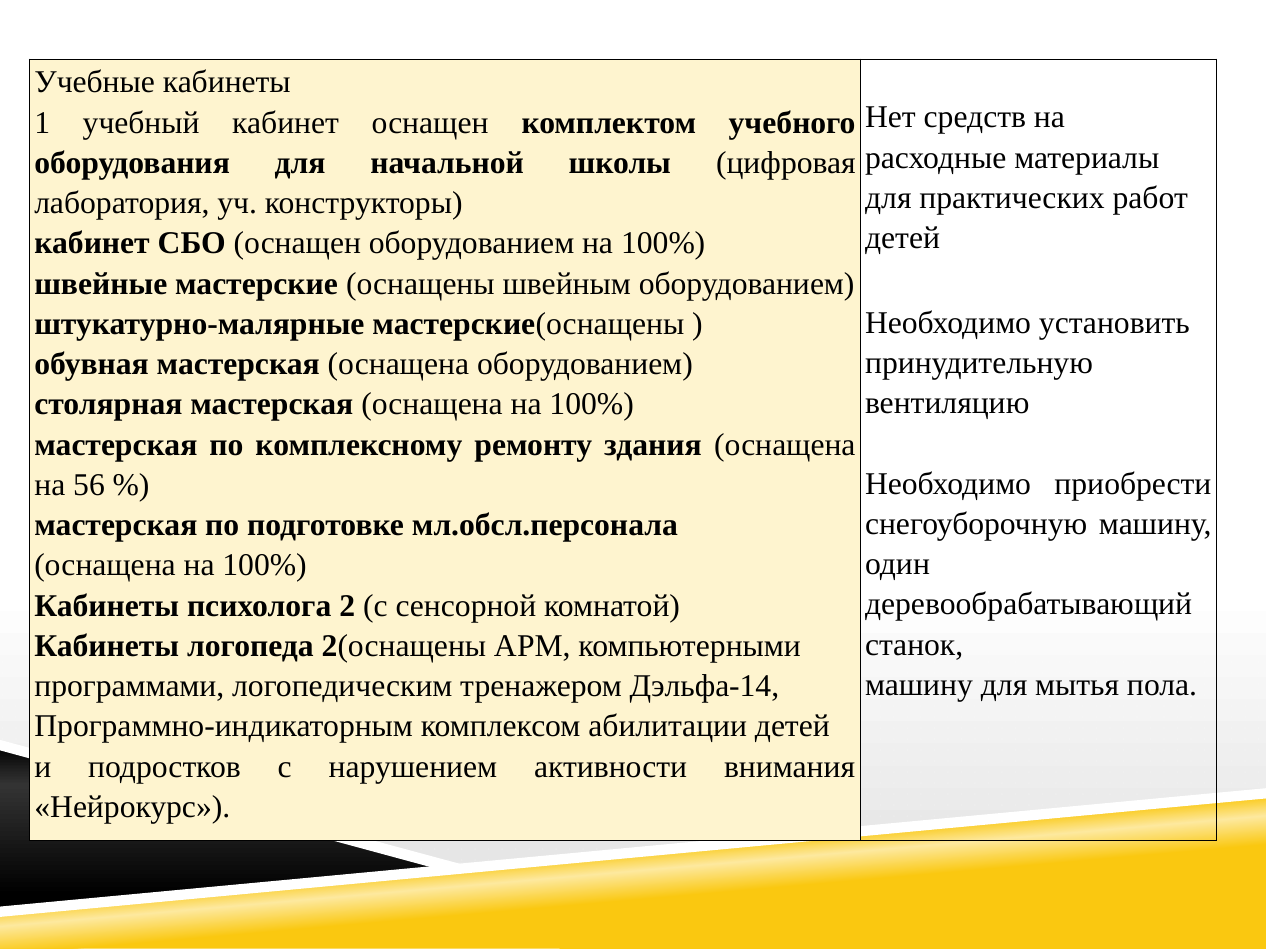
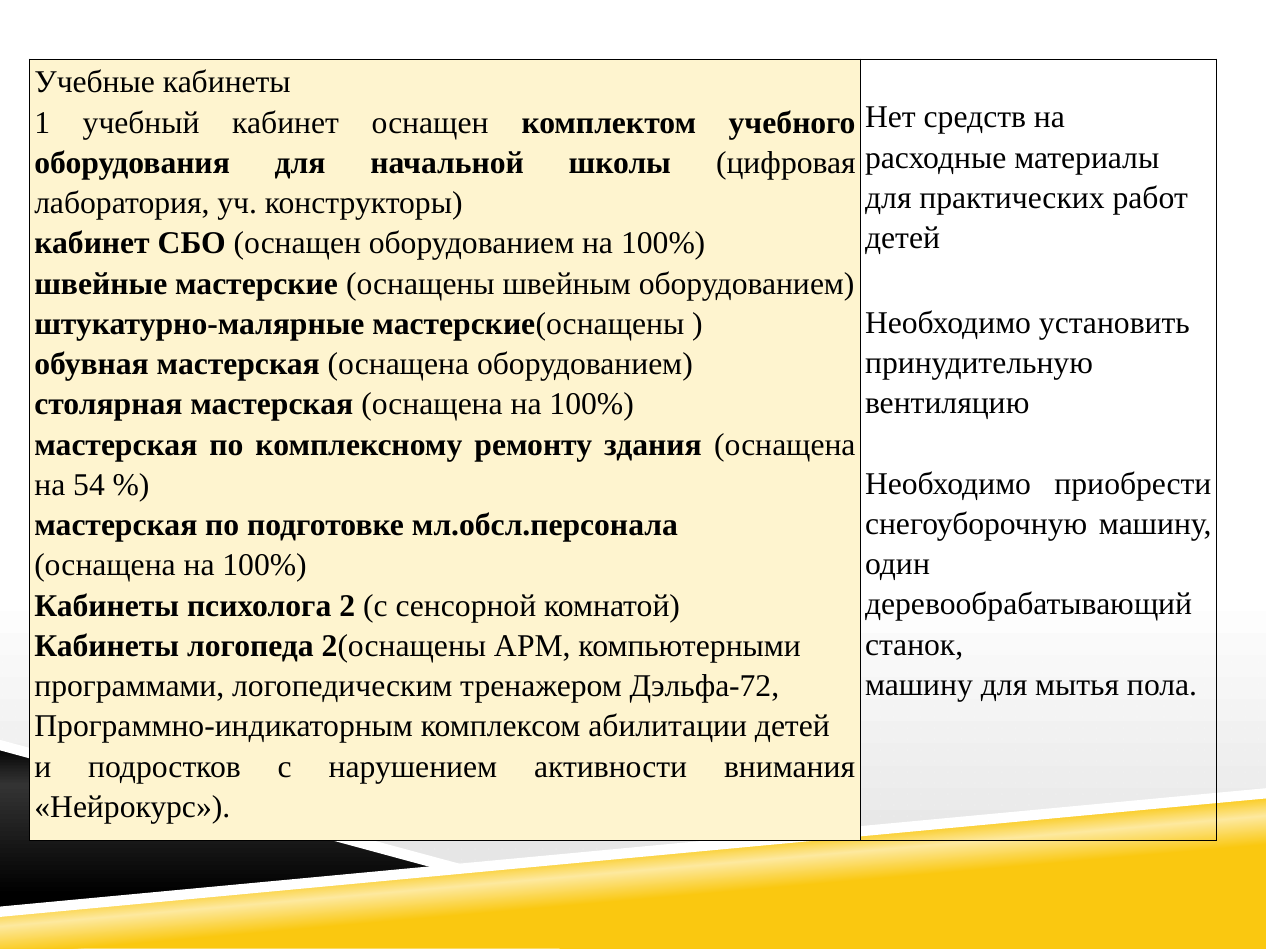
56: 56 -> 54
Дэльфа-14: Дэльфа-14 -> Дэльфа-72
